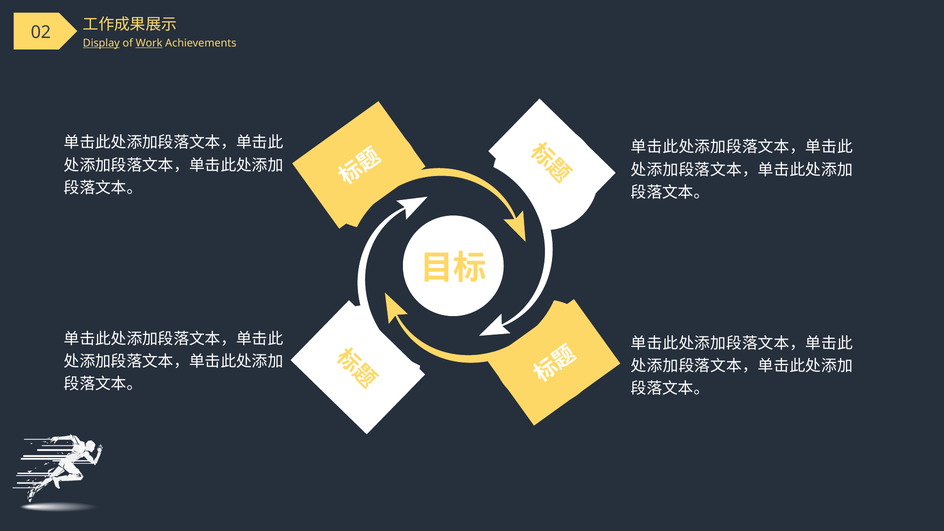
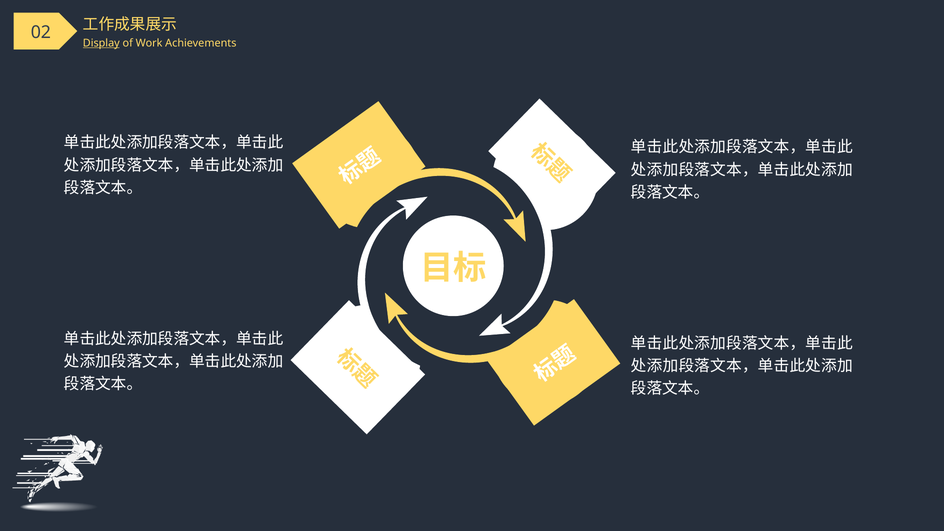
Work underline: present -> none
